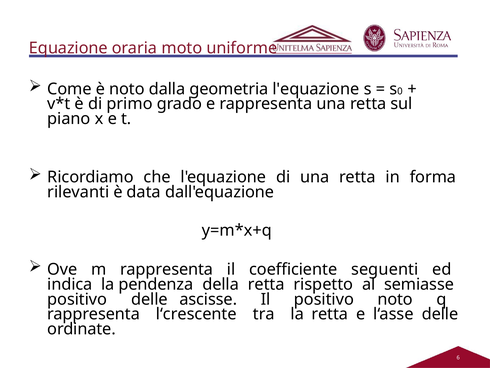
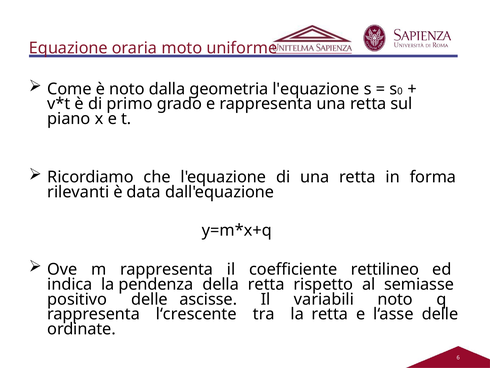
seguenti: seguenti -> rettilineo
Il positivo: positivo -> variabili
